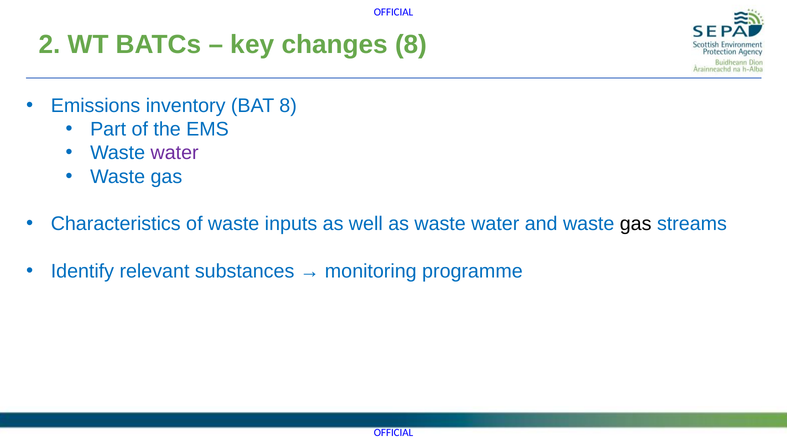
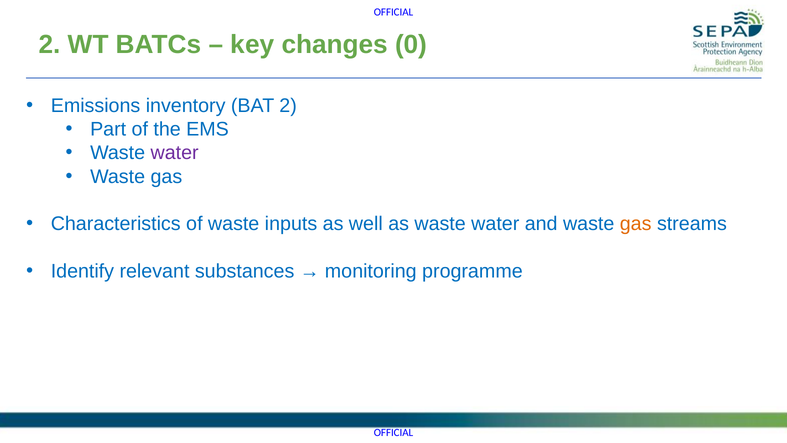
changes 8: 8 -> 0
BAT 8: 8 -> 2
gas at (636, 224) colour: black -> orange
